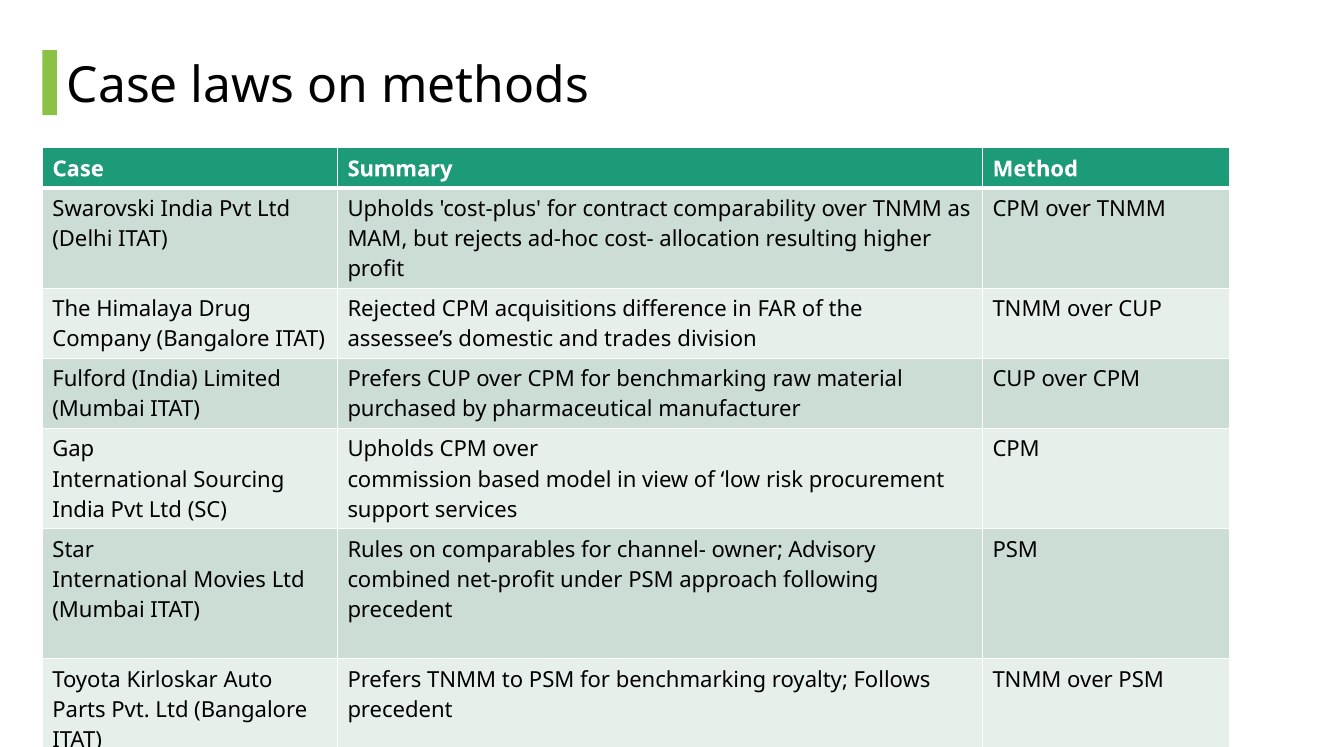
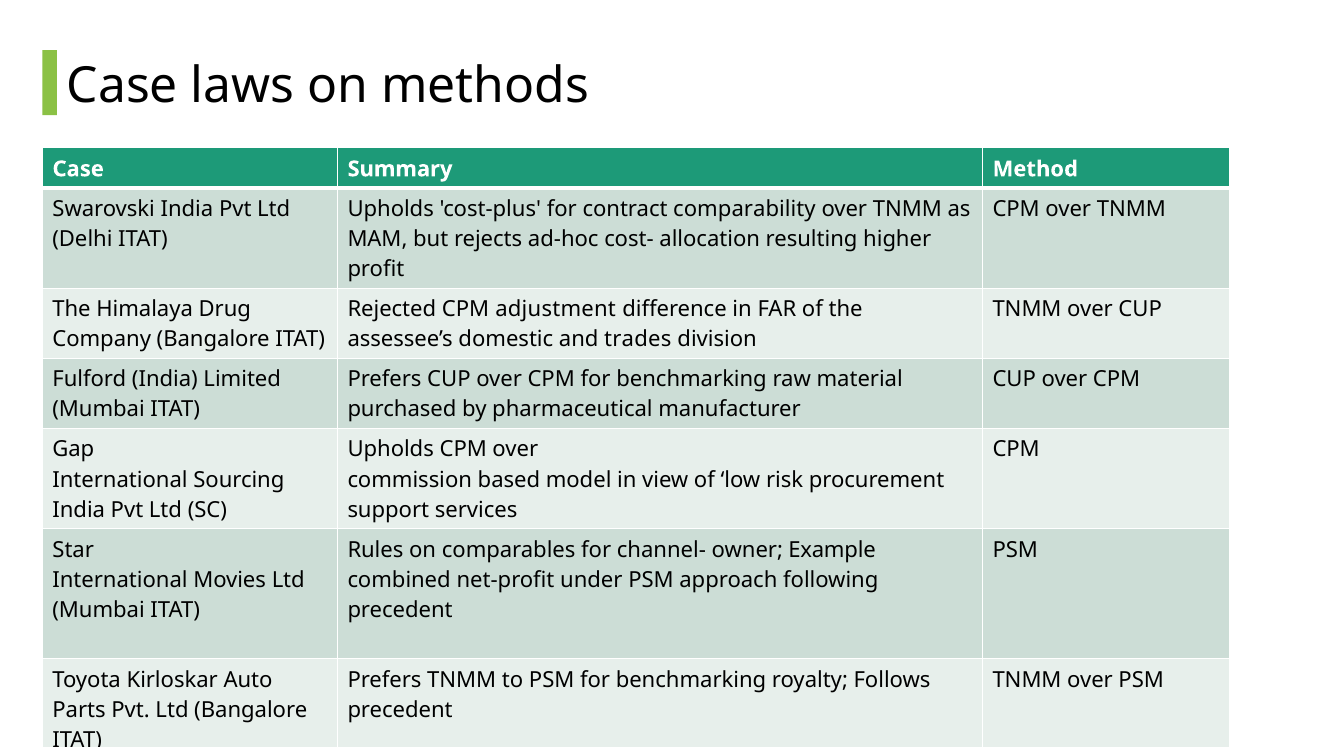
acquisitions: acquisitions -> adjustment
Advisory: Advisory -> Example
